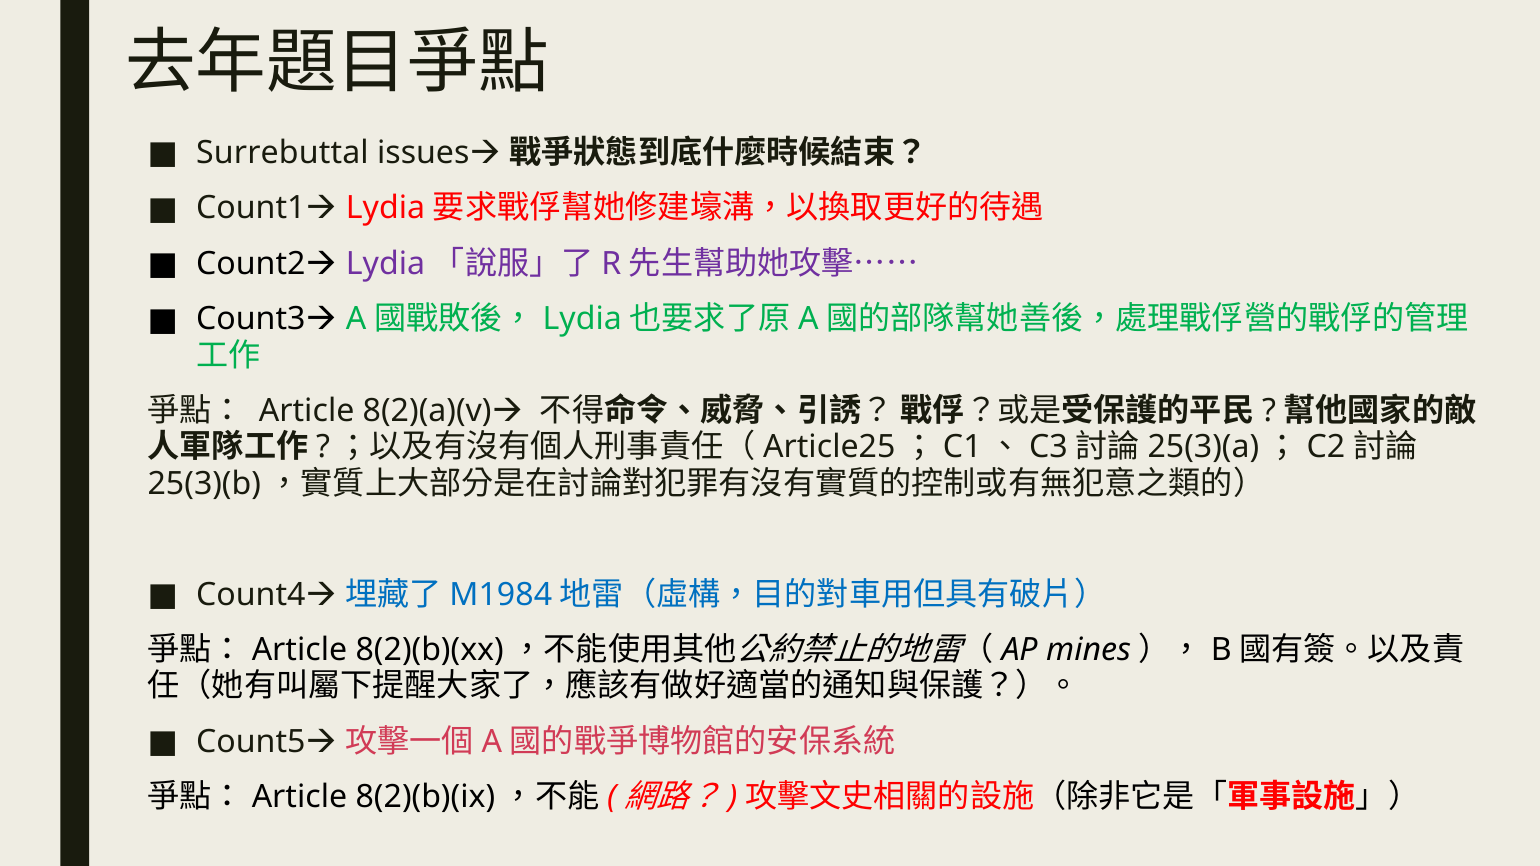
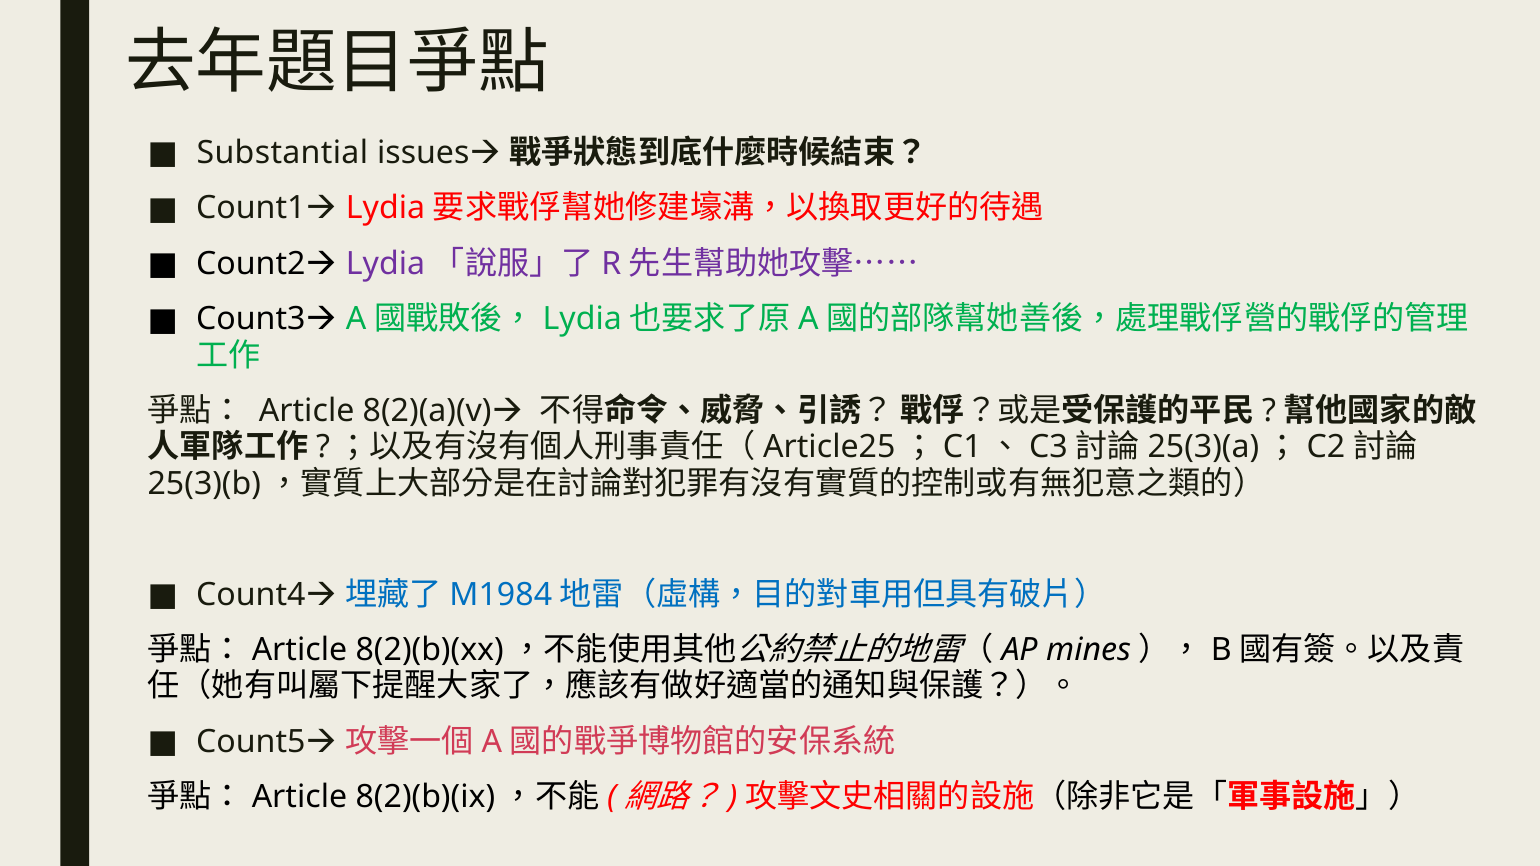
Surrebuttal: Surrebuttal -> Substantial
